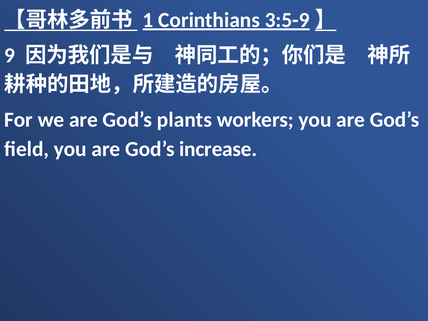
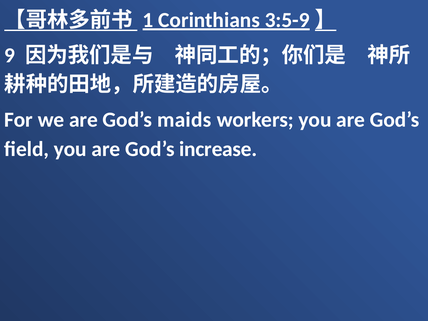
plants: plants -> maids
